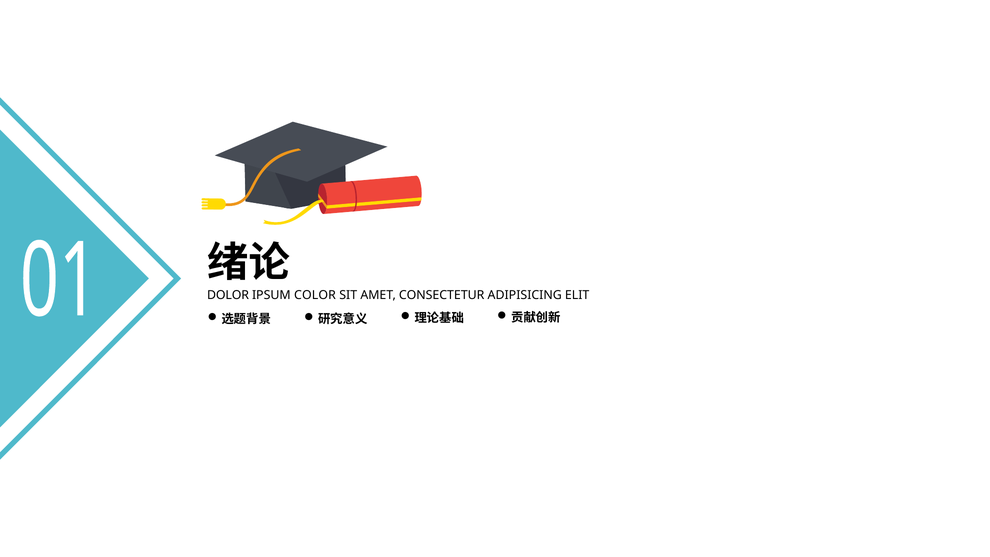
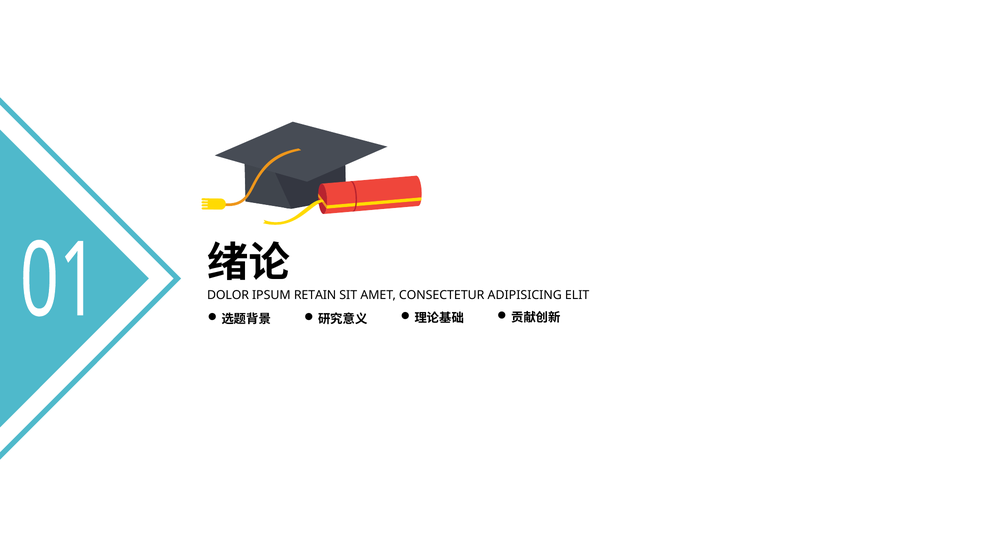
COLOR: COLOR -> RETAIN
